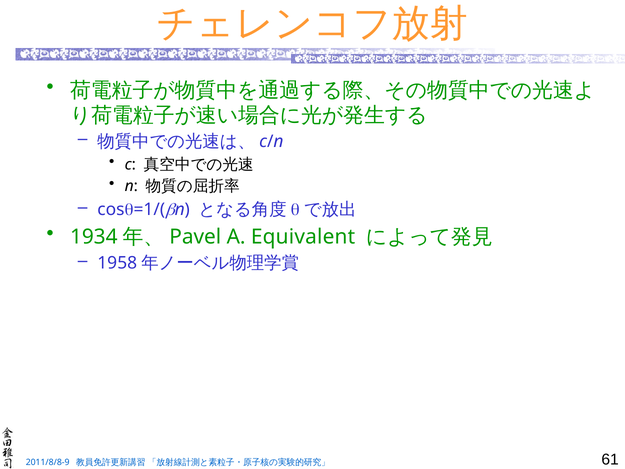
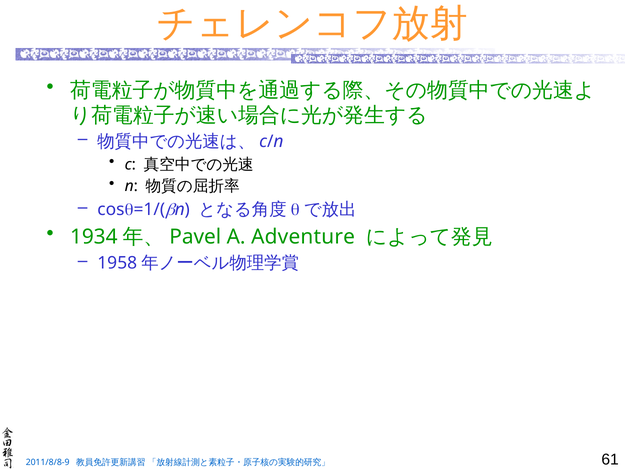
Equivalent: Equivalent -> Adventure
